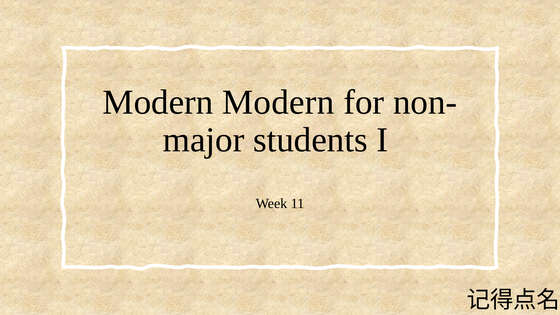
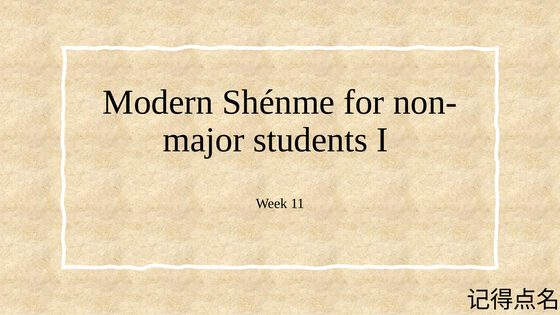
Modern Modern: Modern -> Shénme
